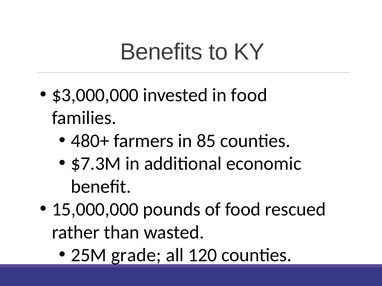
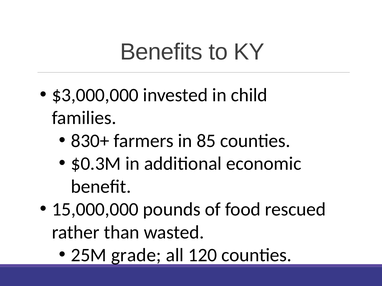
in food: food -> child
480+: 480+ -> 830+
$7.3M: $7.3M -> $0.3M
